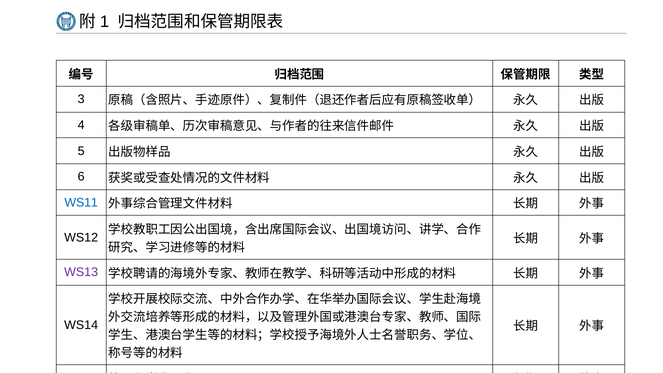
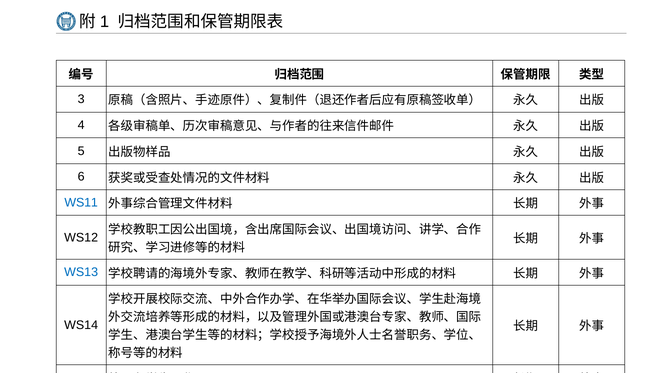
WS13 colour: purple -> blue
